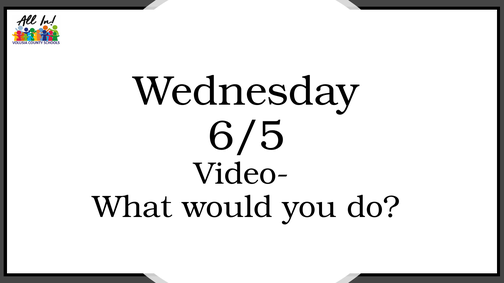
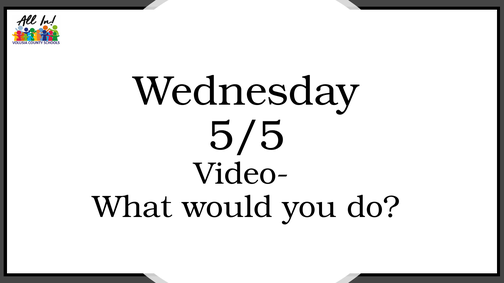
6/5: 6/5 -> 5/5
